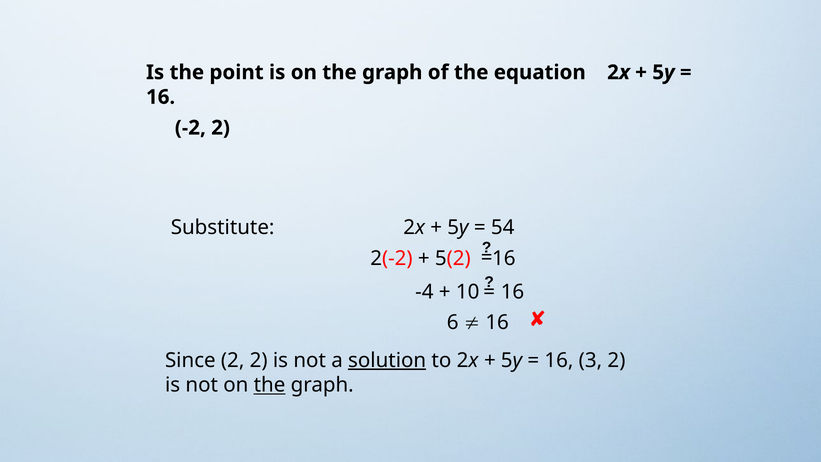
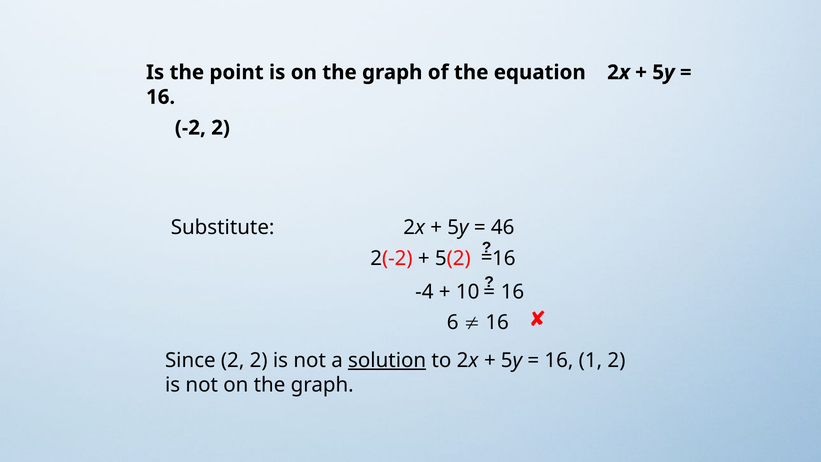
54: 54 -> 46
3: 3 -> 1
the at (270, 385) underline: present -> none
